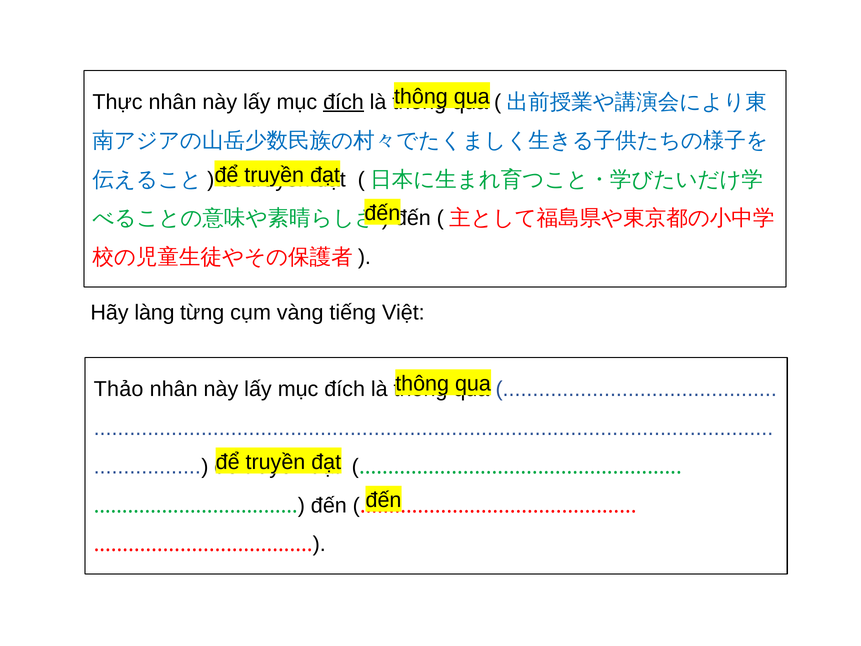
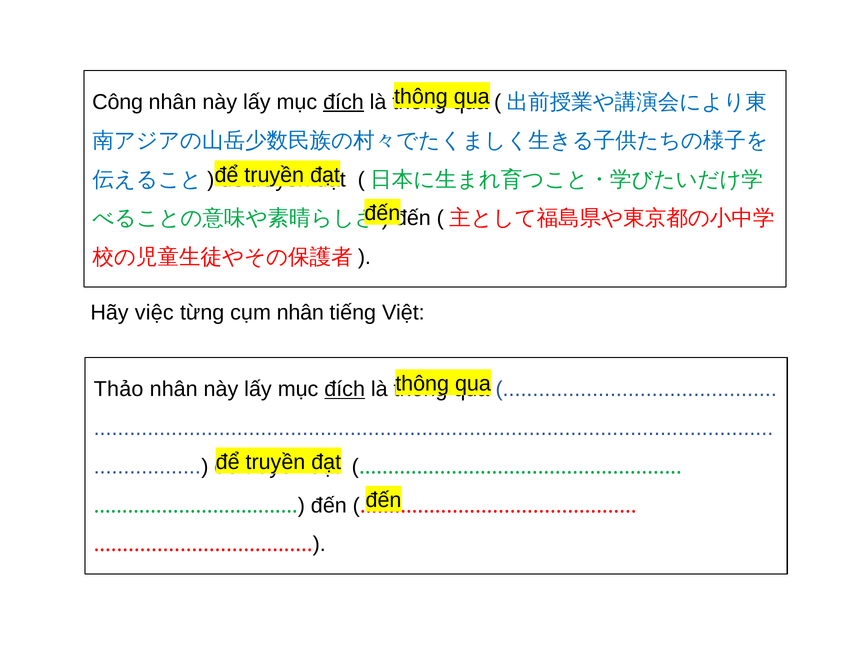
Thực: Thực -> Công
làng: làng -> việc
cụm vàng: vàng -> nhân
đích at (345, 389) underline: none -> present
